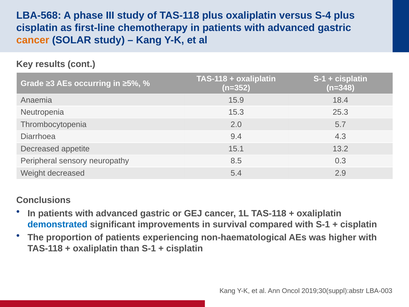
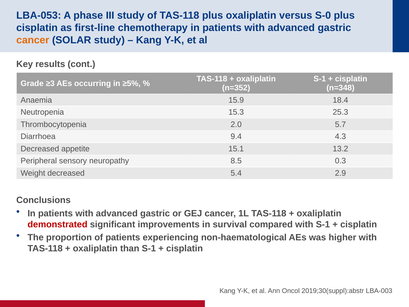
LBA-568: LBA-568 -> LBA-053
S-4: S-4 -> S-0
demonstrated colour: blue -> red
